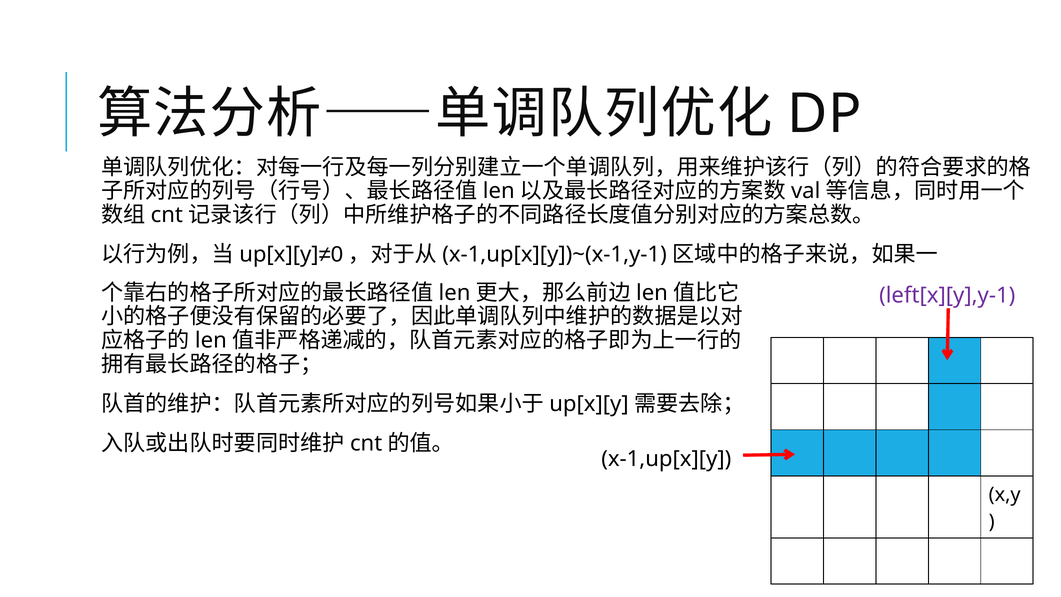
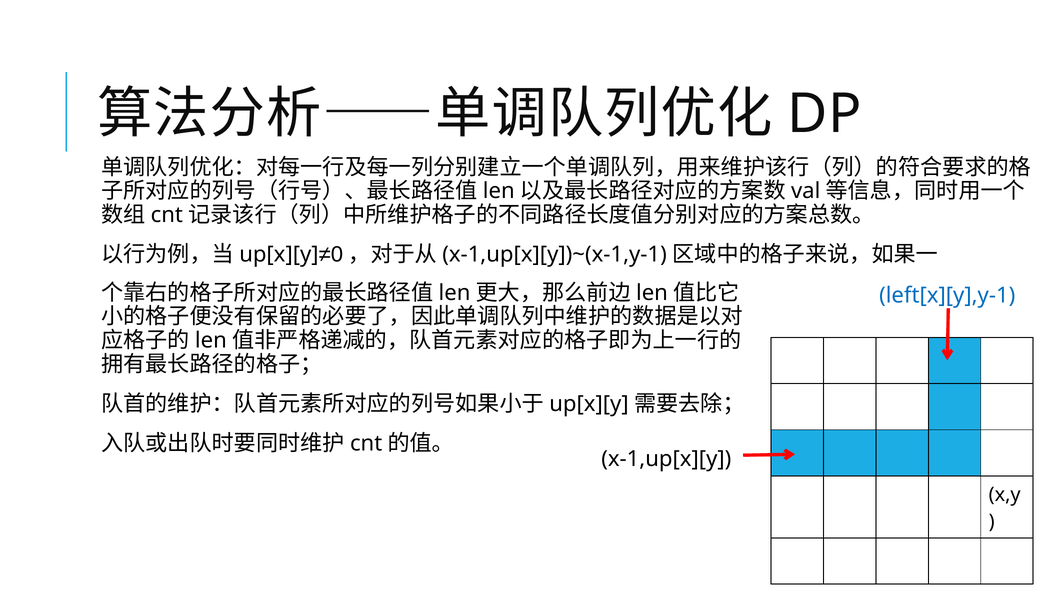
left[x][y],y-1 colour: purple -> blue
